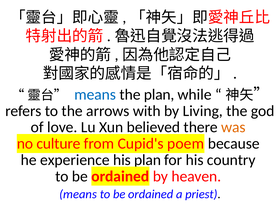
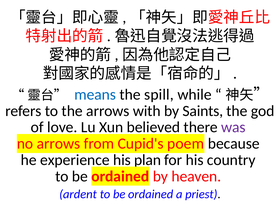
the plan: plan -> spill
Living: Living -> Saints
was colour: orange -> purple
no culture: culture -> arrows
means at (78, 194): means -> ardent
